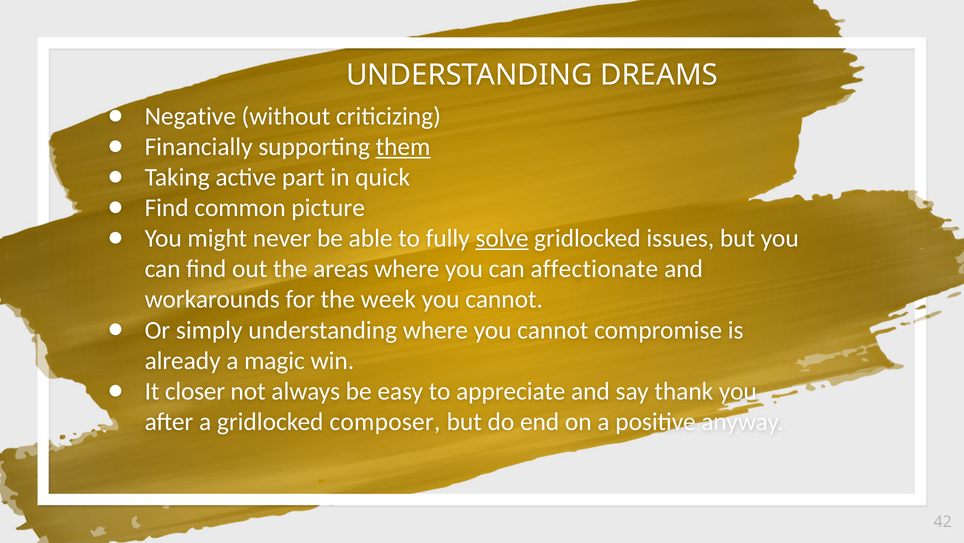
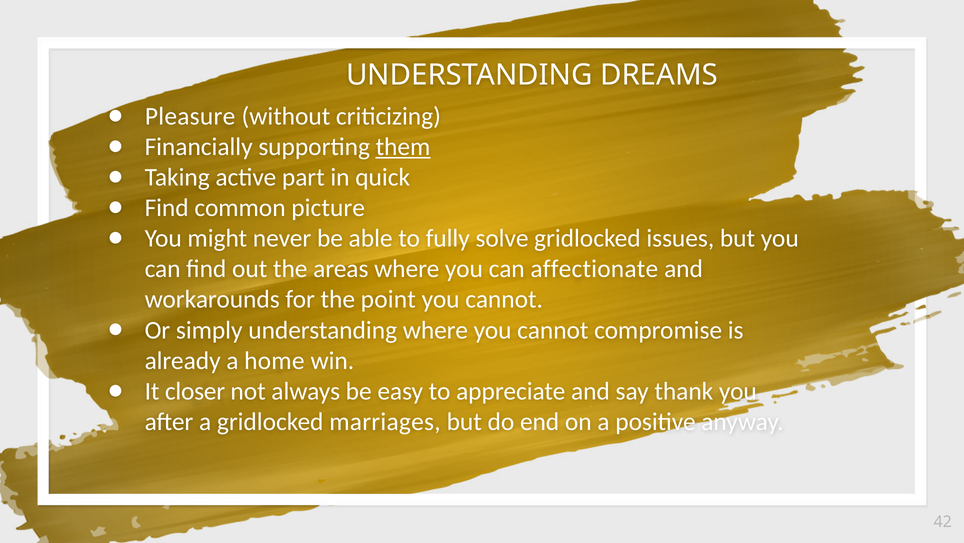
Negative: Negative -> Pleasure
solve underline: present -> none
week: week -> point
magic: magic -> home
composer: composer -> marriages
